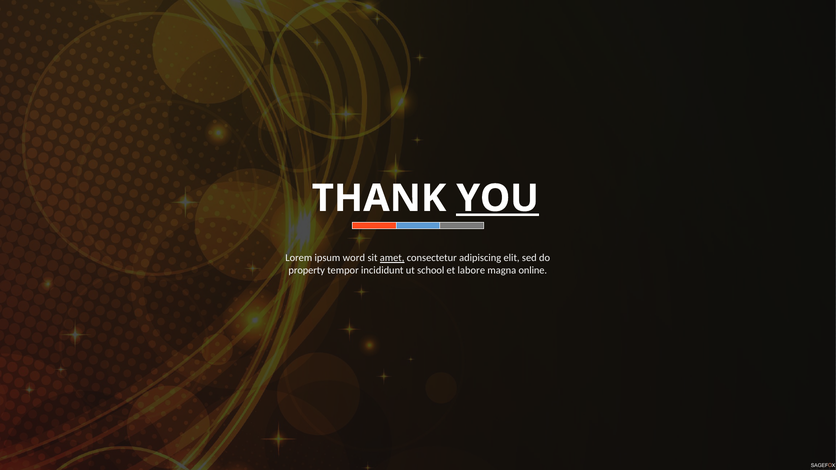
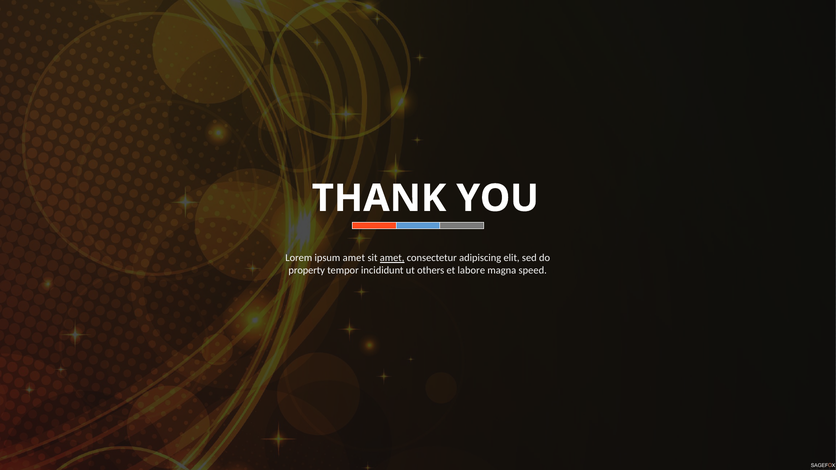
YOU underline: present -> none
ipsum word: word -> amet
school: school -> others
online: online -> speed
